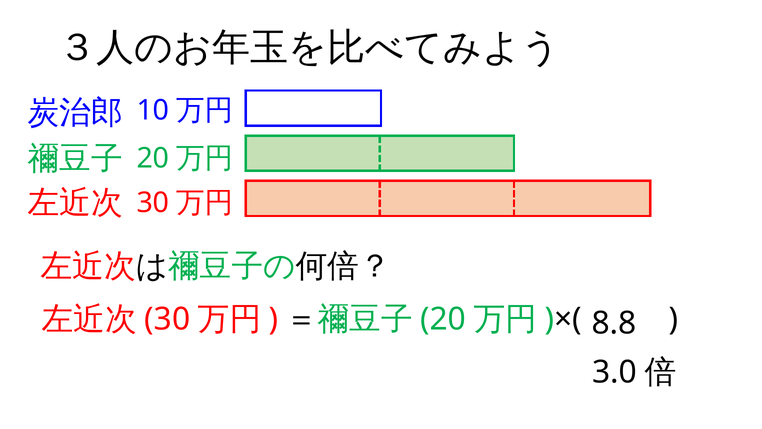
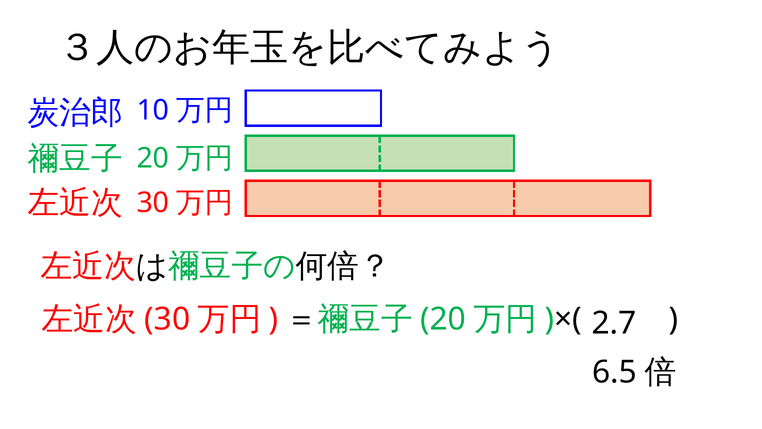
8.8: 8.8 -> 2.7
3.0: 3.0 -> 6.5
